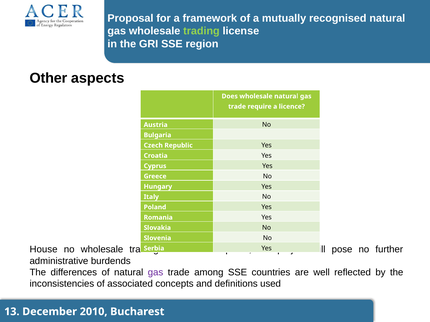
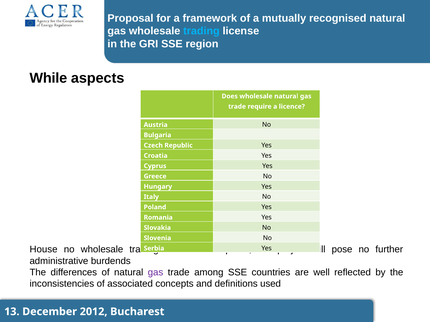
trading at (201, 31) colour: light green -> light blue
Other: Other -> While
2010: 2010 -> 2012
